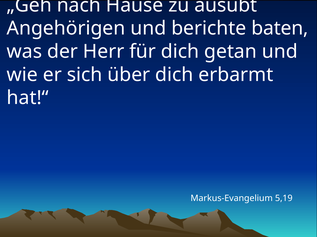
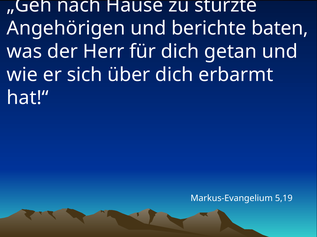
ausübt: ausübt -> stürzte
